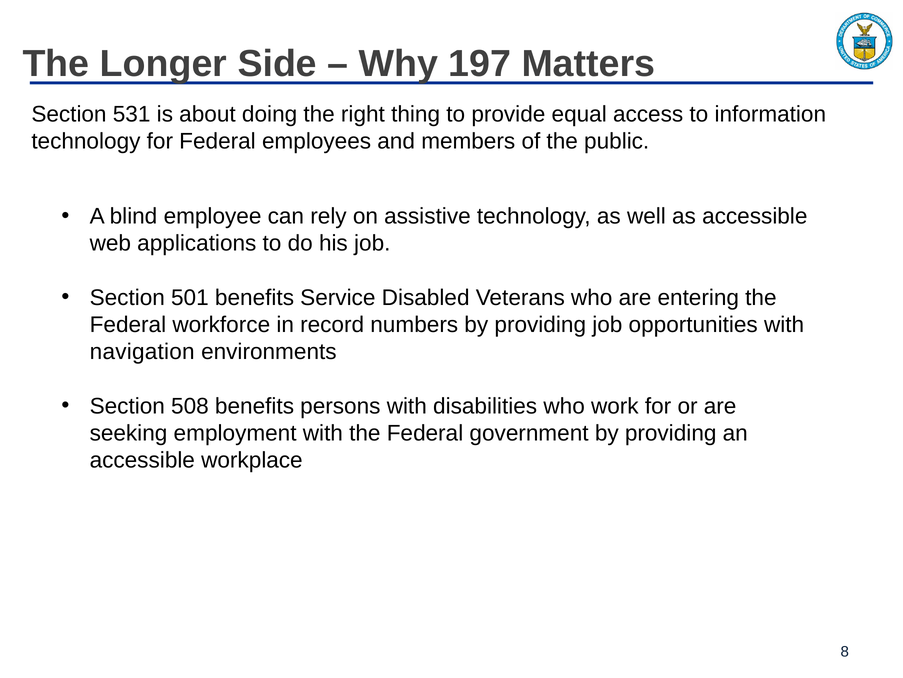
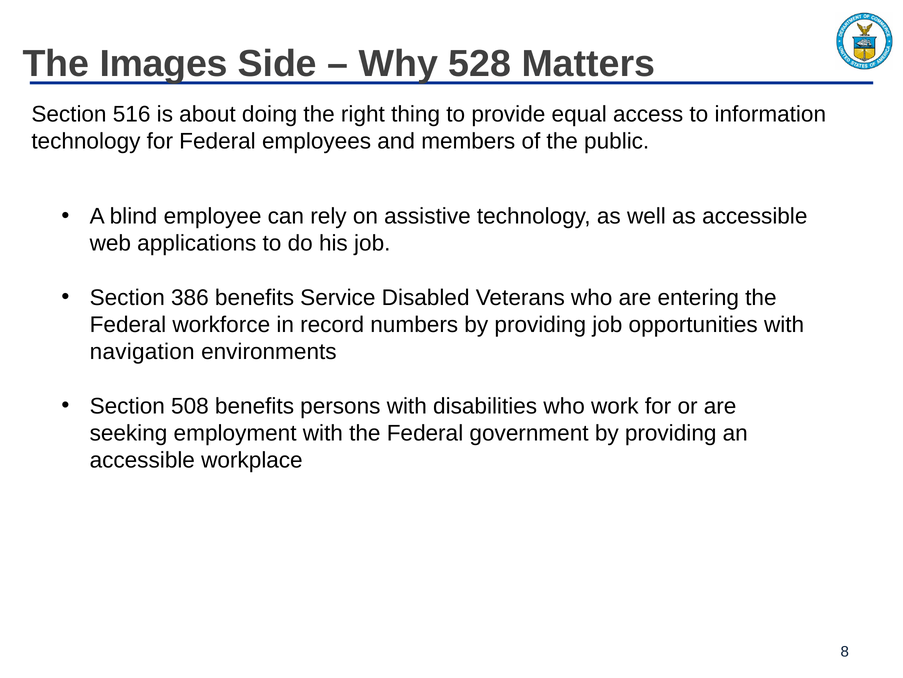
Longer: Longer -> Images
197: 197 -> 528
531: 531 -> 516
501: 501 -> 386
